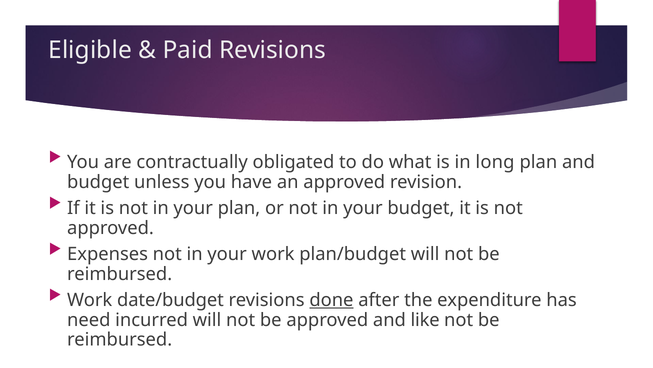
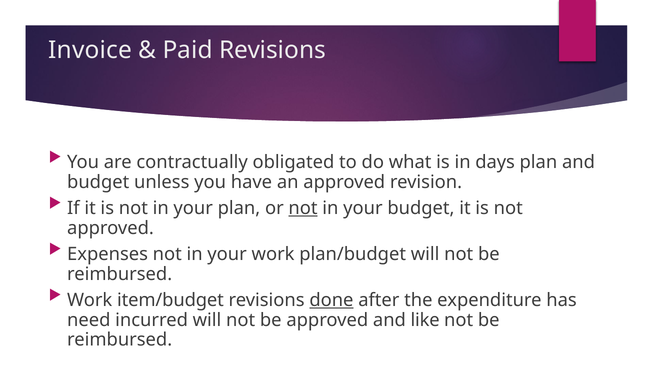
Eligible: Eligible -> Invoice
long: long -> days
not at (303, 208) underline: none -> present
date/budget: date/budget -> item/budget
